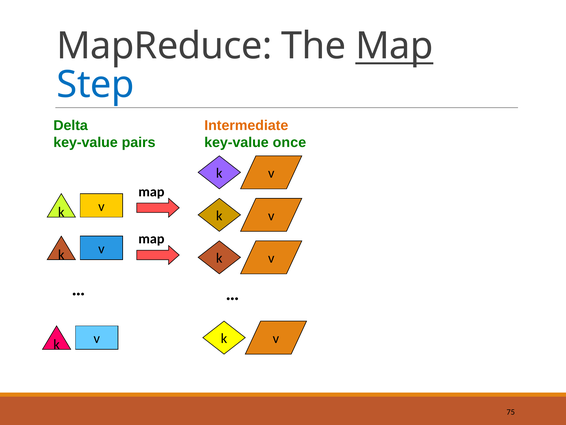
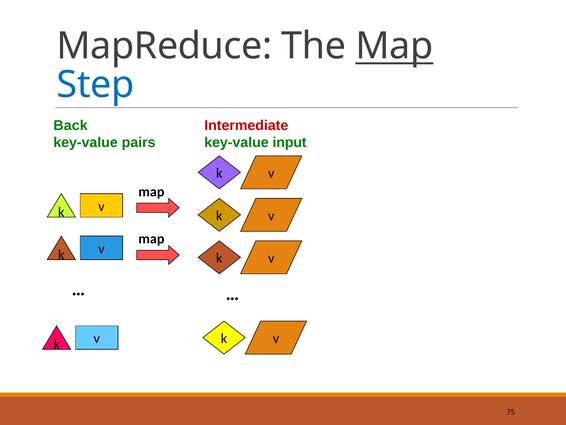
Delta: Delta -> Back
Intermediate colour: orange -> red
once: once -> input
